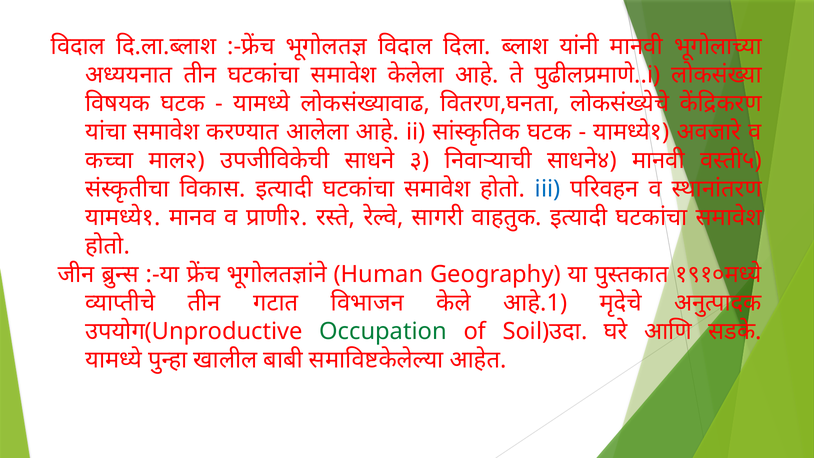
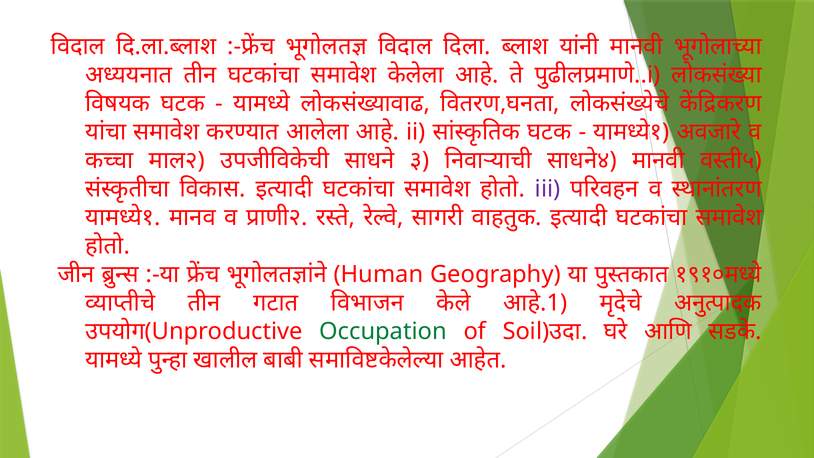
iii colour: blue -> purple
